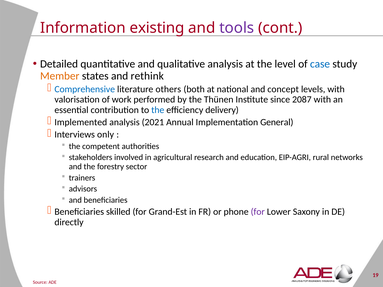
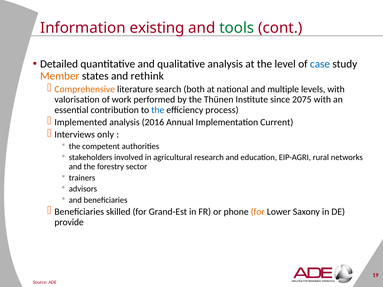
tools colour: purple -> green
Comprehensive colour: blue -> orange
others: others -> search
concept: concept -> multiple
2087: 2087 -> 2075
delivery: delivery -> process
2021: 2021 -> 2016
General: General -> Current
for at (258, 212) colour: purple -> orange
directly: directly -> provide
